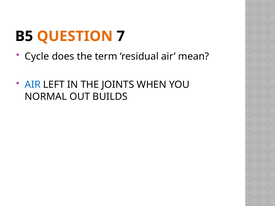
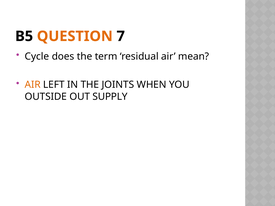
AIR at (33, 85) colour: blue -> orange
NORMAL: NORMAL -> OUTSIDE
BUILDS: BUILDS -> SUPPLY
